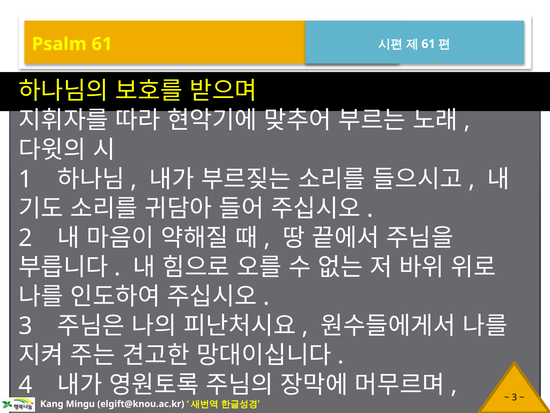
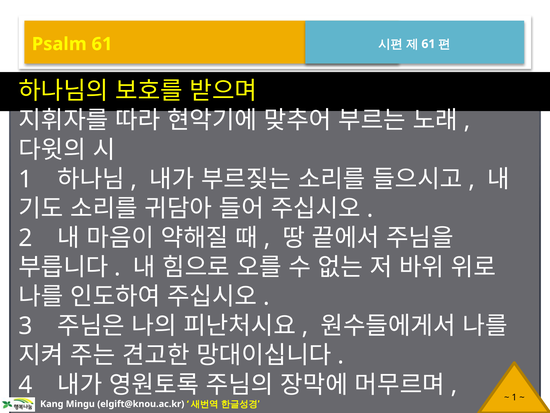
3 at (514, 397): 3 -> 1
